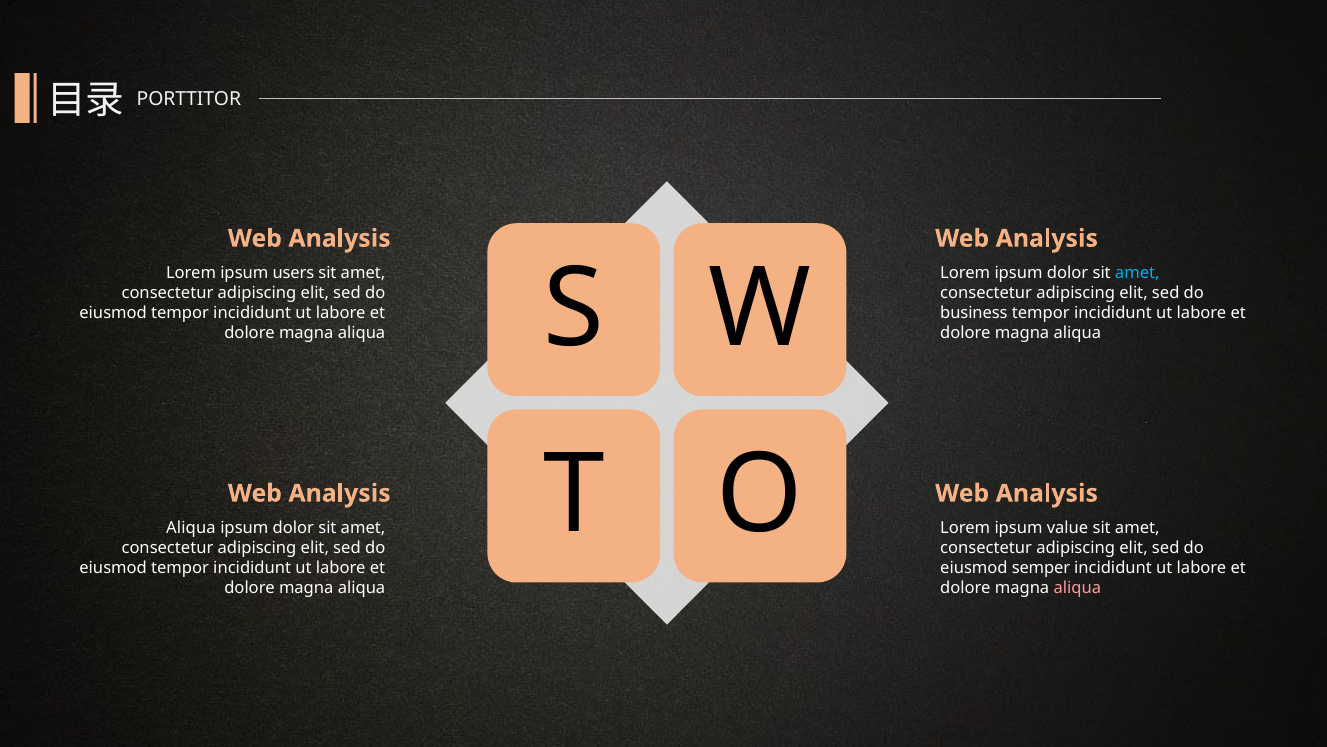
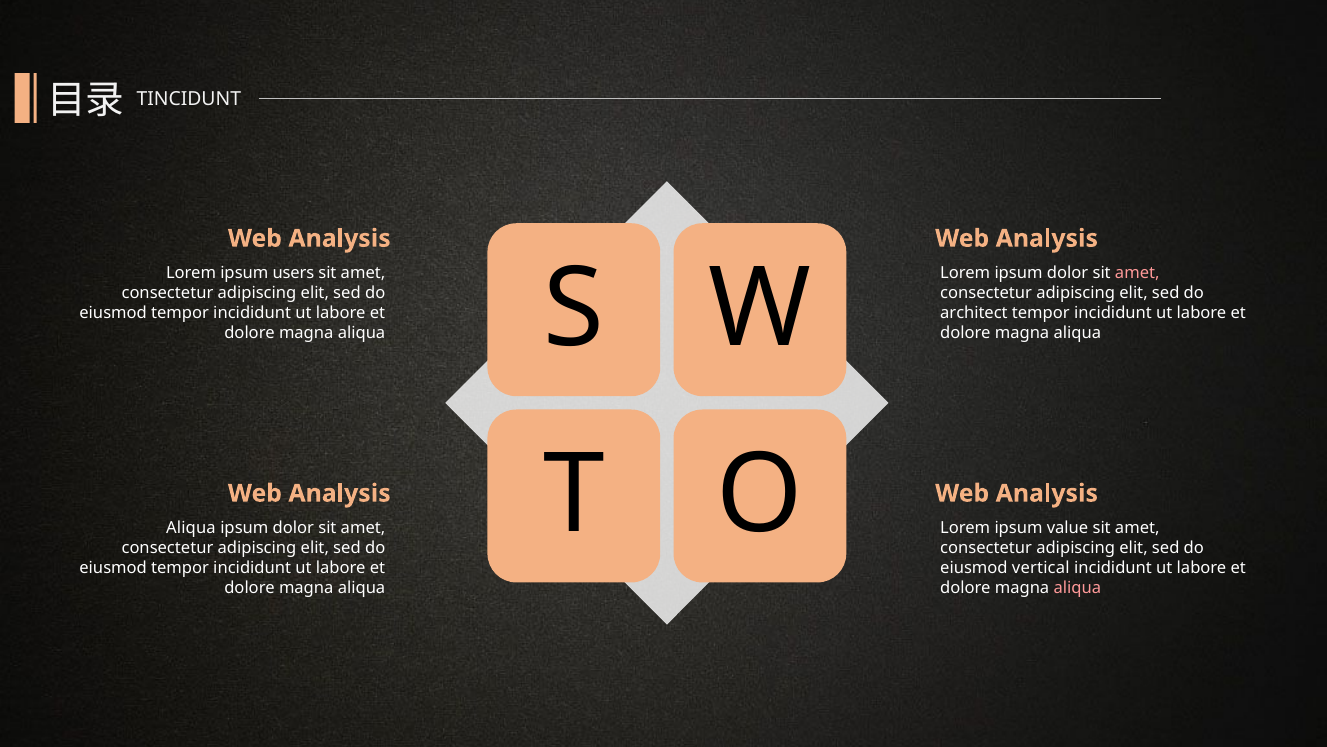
PORTTITOR: PORTTITOR -> TINCIDUNT
amet at (1137, 273) colour: light blue -> pink
business: business -> architect
semper: semper -> vertical
